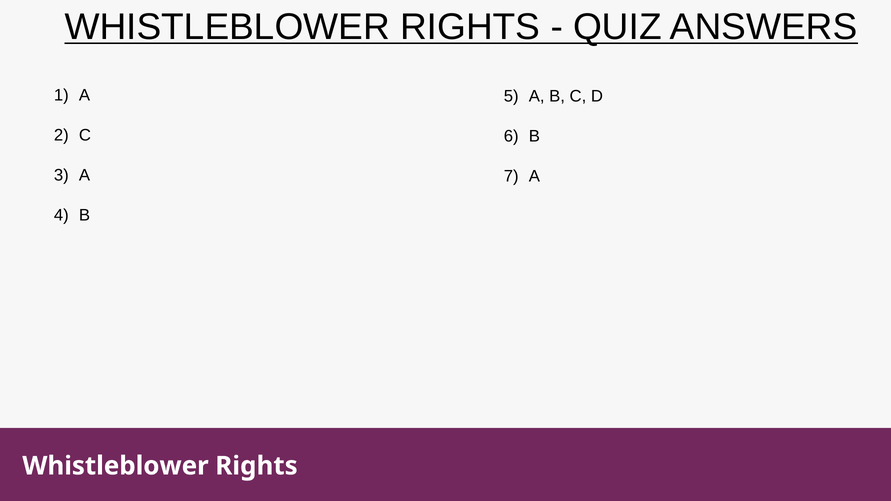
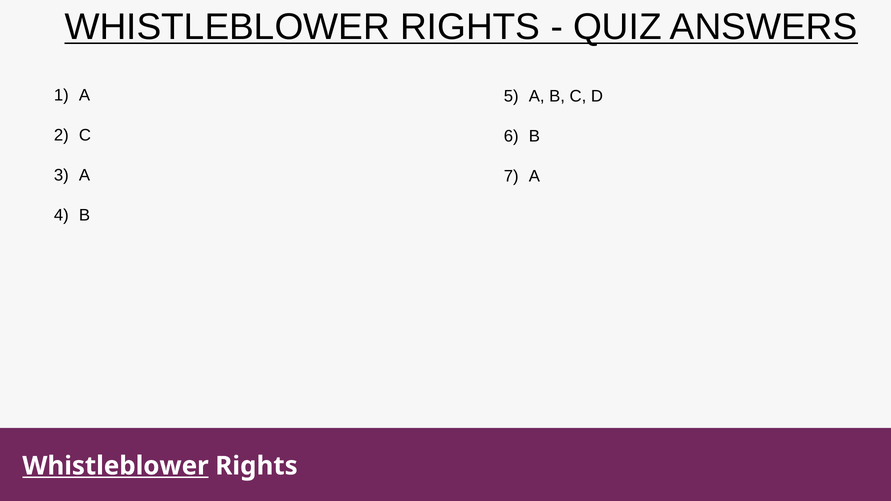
Whistleblower at (116, 466) underline: none -> present
